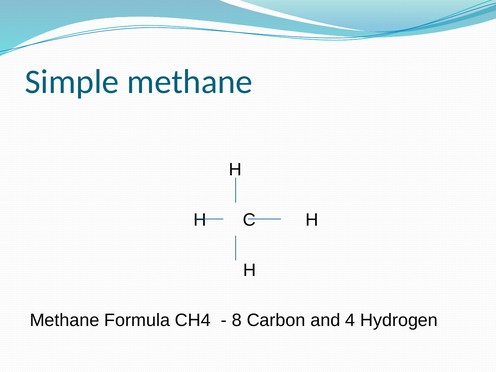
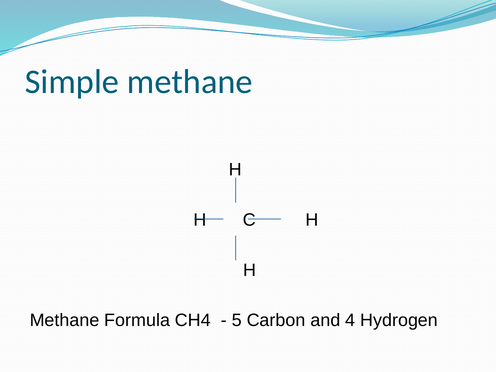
8: 8 -> 5
